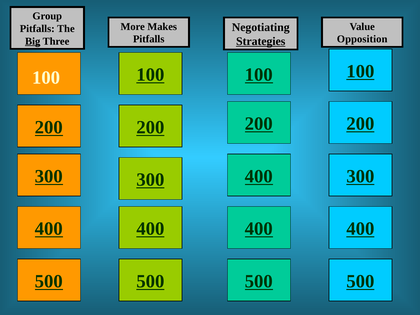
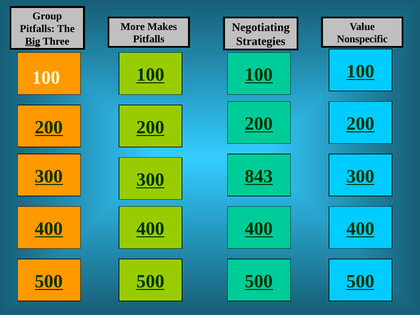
Opposition: Opposition -> Nonspecific
Strategies underline: present -> none
300 300 400: 400 -> 843
